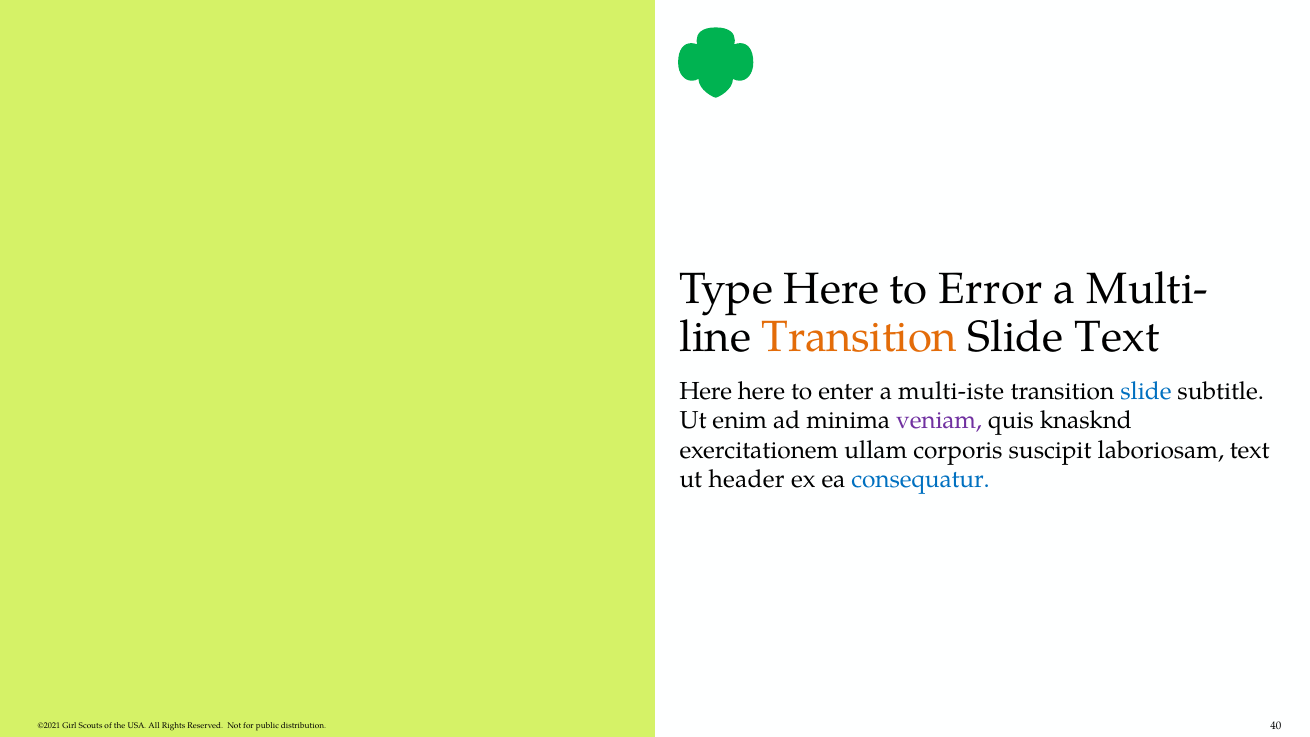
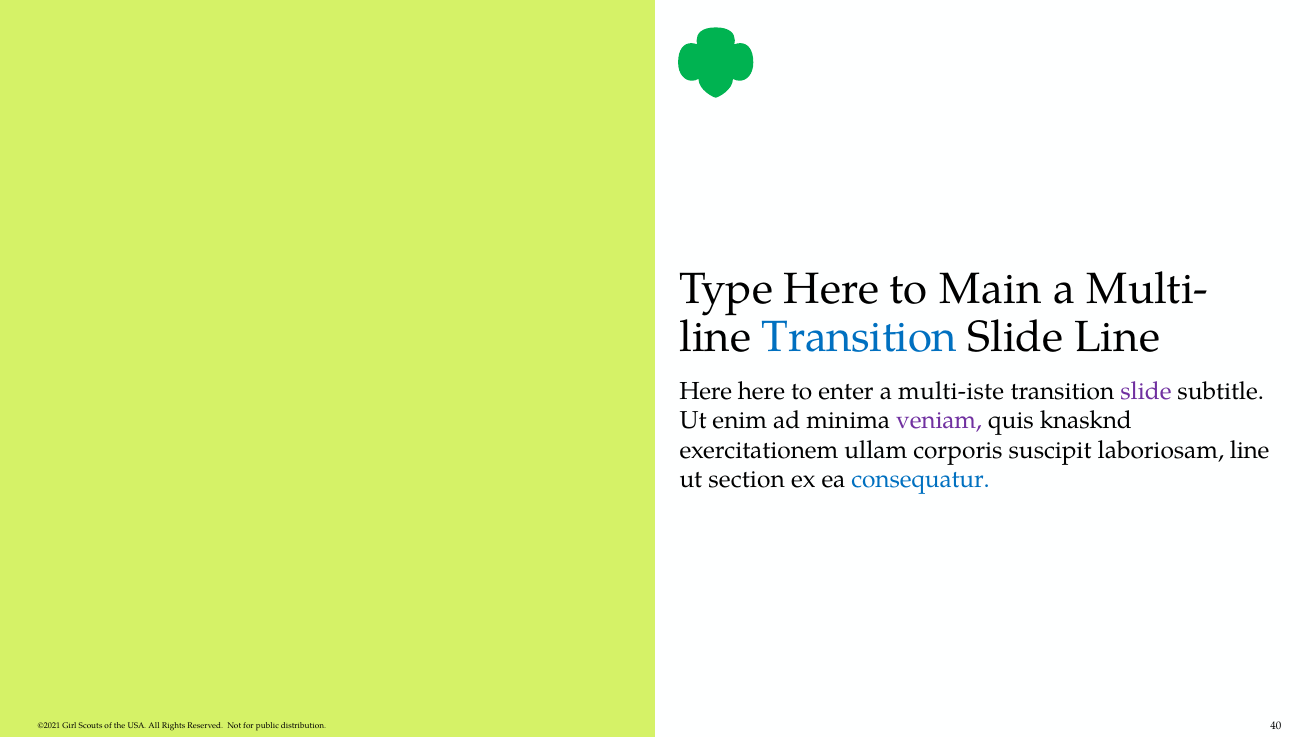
Error: Error -> Main
Transition at (859, 337) colour: orange -> blue
Slide Text: Text -> Line
slide at (1146, 391) colour: blue -> purple
laboriosam text: text -> line
header: header -> section
